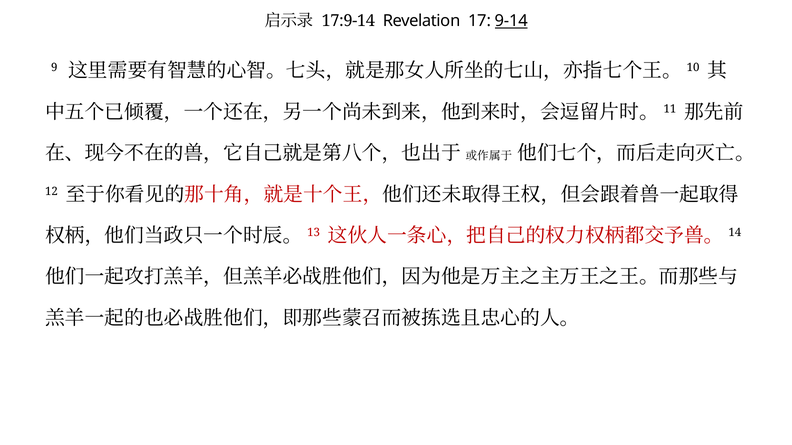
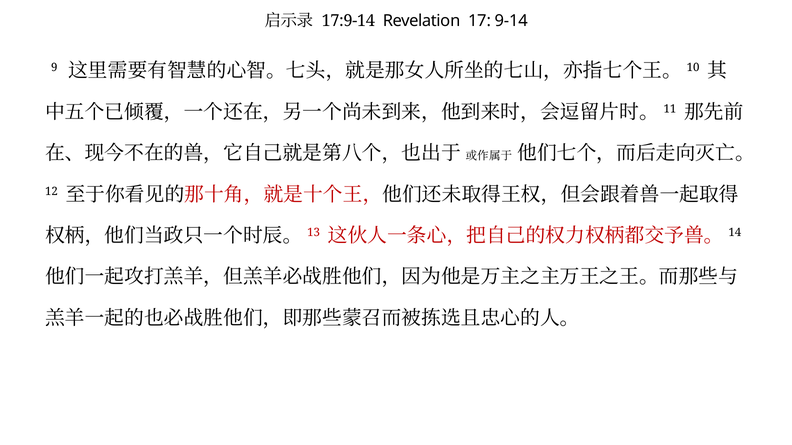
9-14 underline: present -> none
